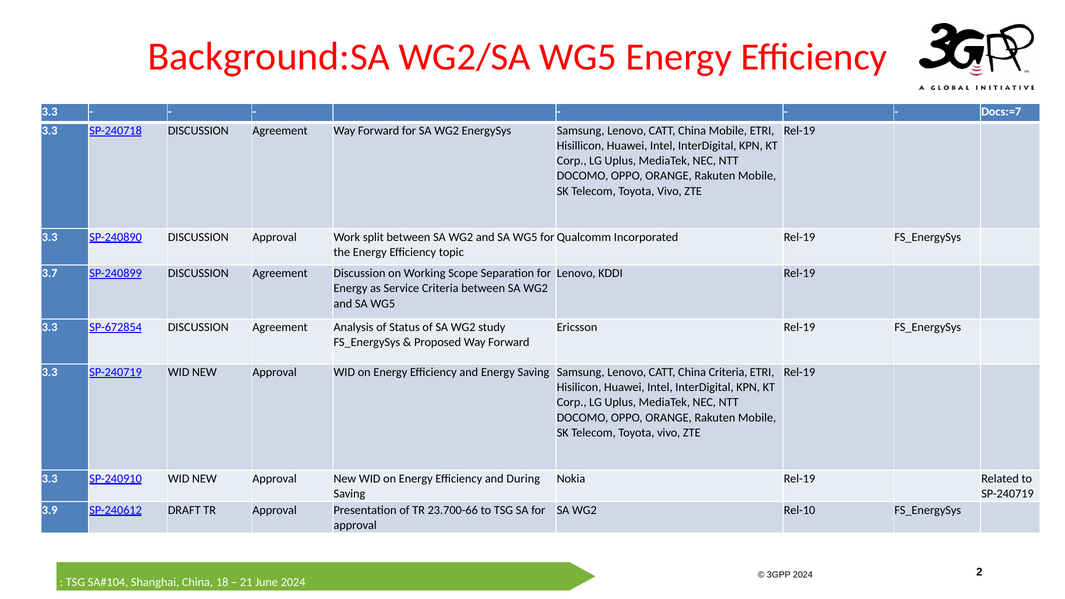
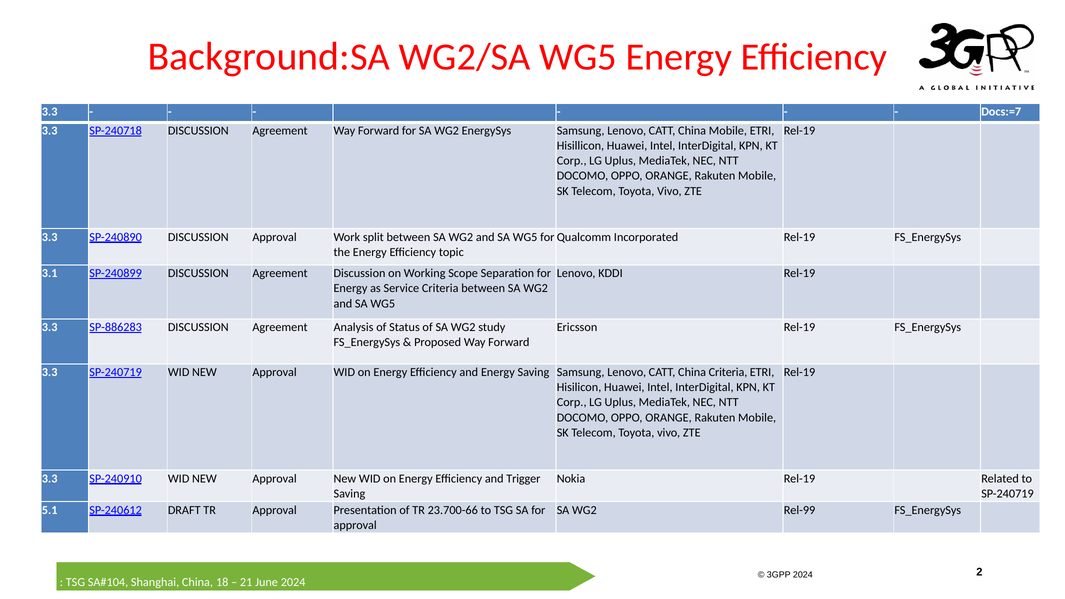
3.7: 3.7 -> 3.1
SP-672854: SP-672854 -> SP-886283
During: During -> Trigger
3.9: 3.9 -> 5.1
Rel-10: Rel-10 -> Rel-99
